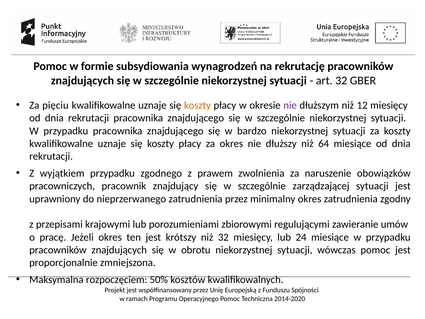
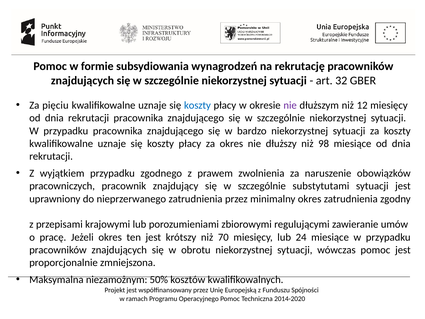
koszty at (197, 105) colour: orange -> blue
64: 64 -> 98
zarządzającej: zarządzającej -> substytutami
niż 32: 32 -> 70
rozpoczęciem: rozpoczęciem -> niezamożnym
